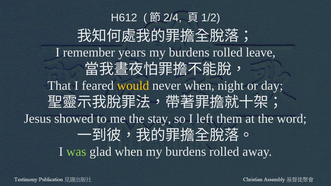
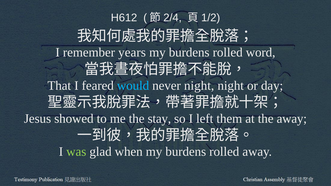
leave: leave -> word
would colour: yellow -> light blue
never when: when -> night
the word: word -> away
